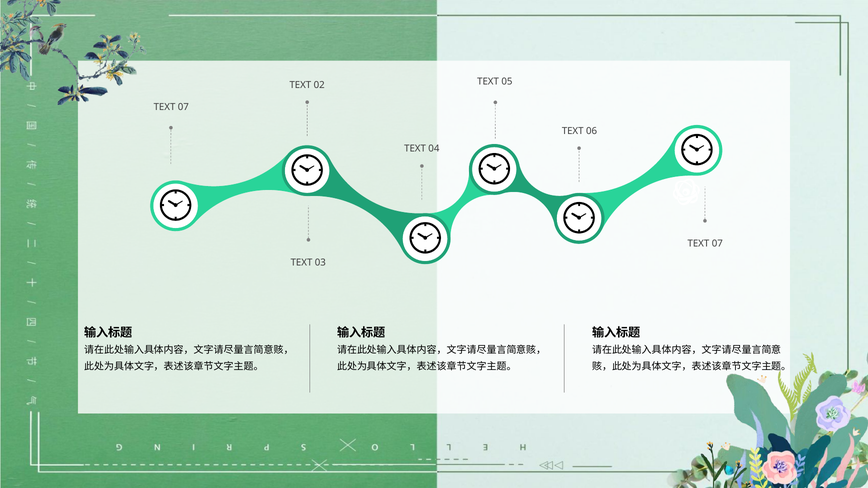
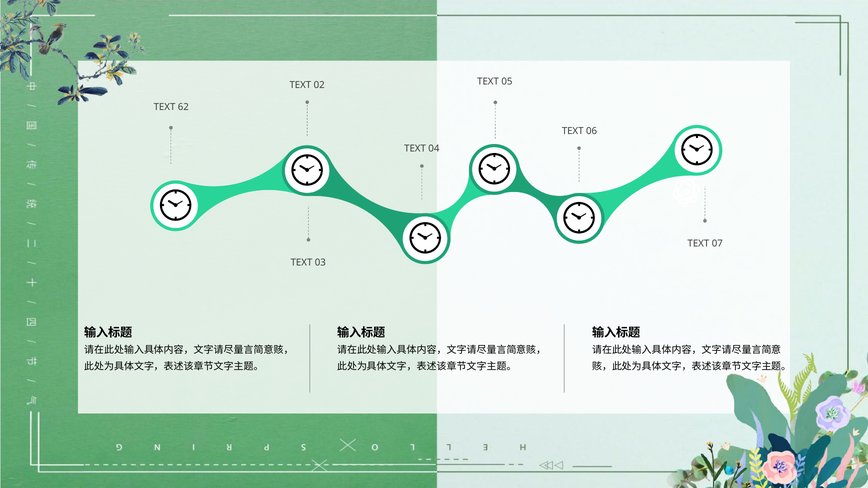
07 at (183, 107): 07 -> 62
